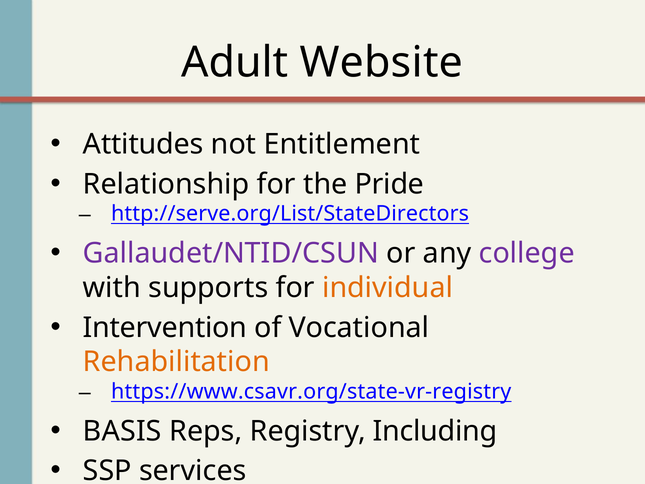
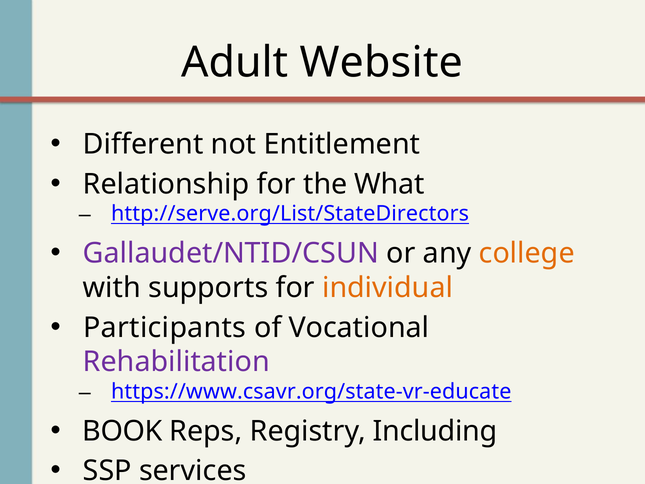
Attitudes: Attitudes -> Different
Pride: Pride -> What
college colour: purple -> orange
Intervention: Intervention -> Participants
Rehabilitation colour: orange -> purple
https://www.csavr.org/state-vr-registry: https://www.csavr.org/state-vr-registry -> https://www.csavr.org/state-vr-educate
BASIS: BASIS -> BOOK
